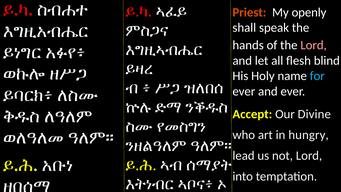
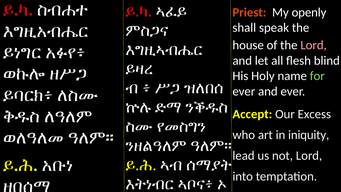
hands: hands -> house
for colour: light blue -> light green
Divine: Divine -> Excess
hungry: hungry -> iniquity
